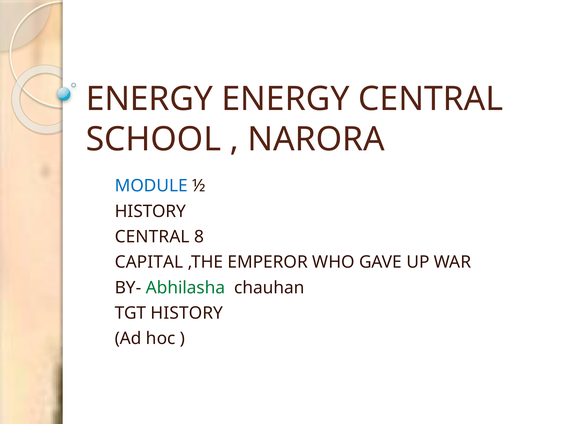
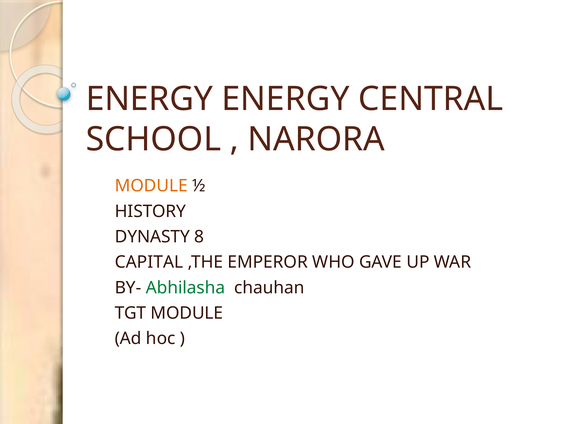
MODULE at (151, 186) colour: blue -> orange
CENTRAL at (152, 237): CENTRAL -> DYNASTY
TGT HISTORY: HISTORY -> MODULE
